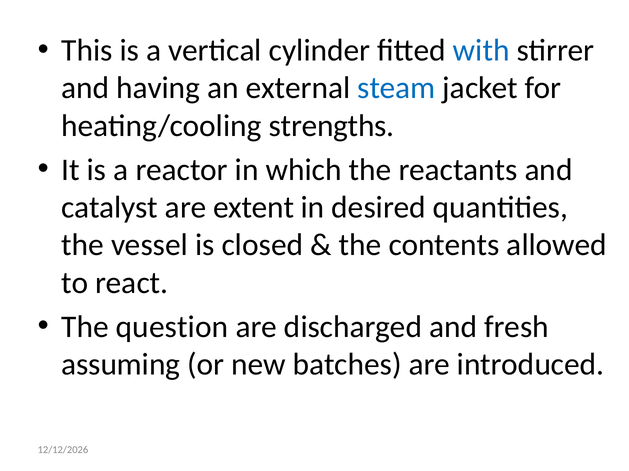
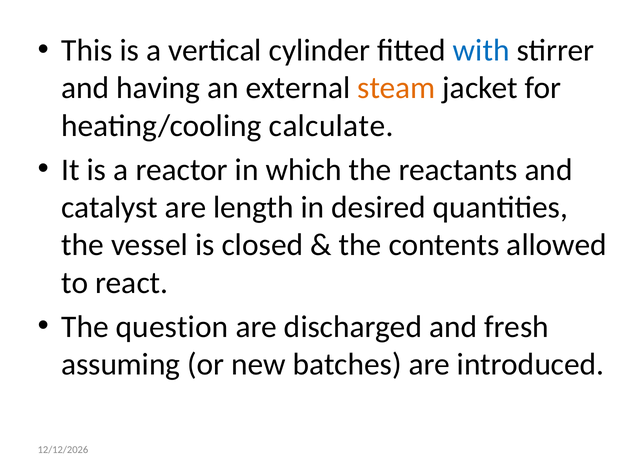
steam colour: blue -> orange
strengths: strengths -> calculate
extent: extent -> length
